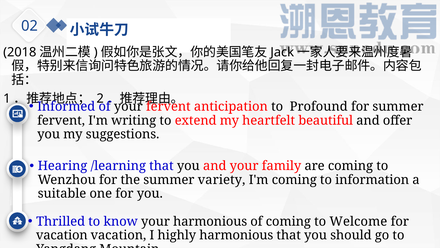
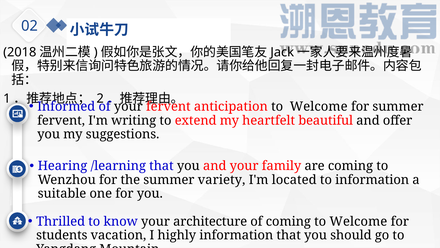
anticipation to Profound: Profound -> Welcome
I'm coming: coming -> located
your harmonious: harmonious -> architecture
vacation at (62, 235): vacation -> students
highly harmonious: harmonious -> information
